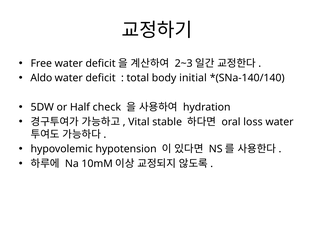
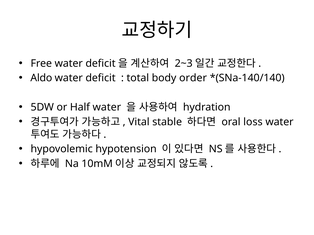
initial: initial -> order
Half check: check -> water
